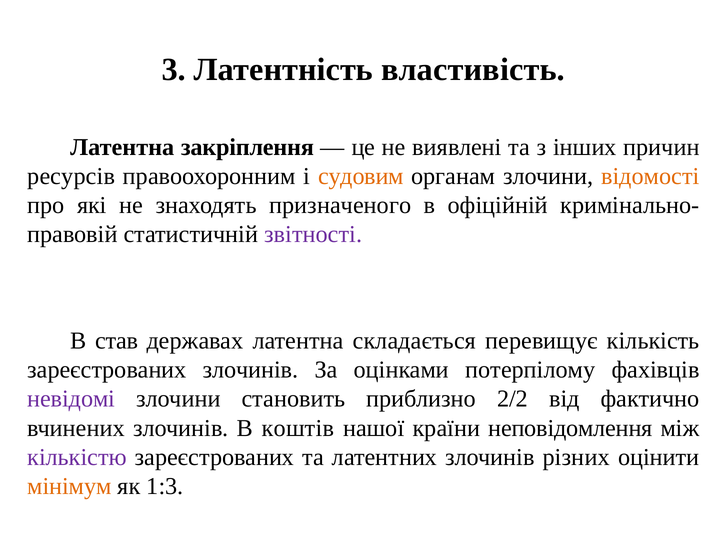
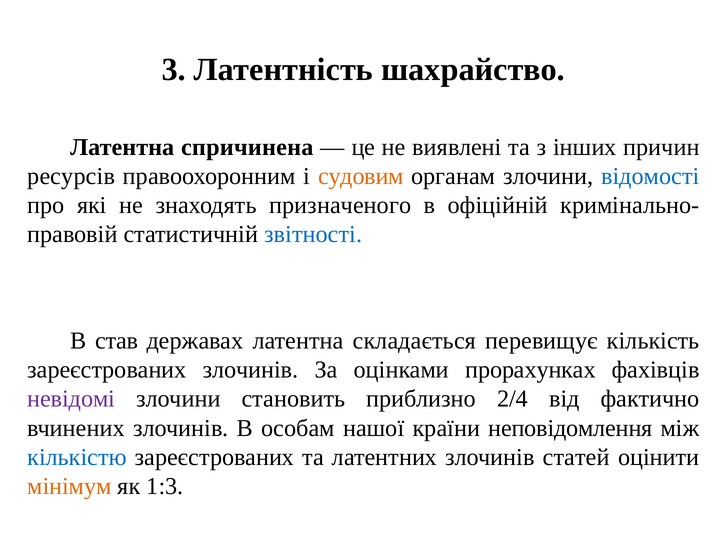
властивість: властивість -> шахрайство
закріплення: закріплення -> спричинена
відомості colour: orange -> blue
звітності colour: purple -> blue
потерпілому: потерпілому -> прорахунках
2/2: 2/2 -> 2/4
коштів: коштів -> особам
кількістю colour: purple -> blue
різних: різних -> статей
